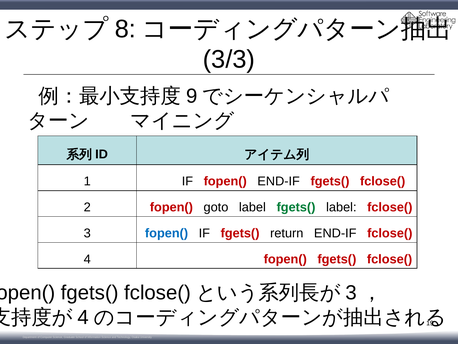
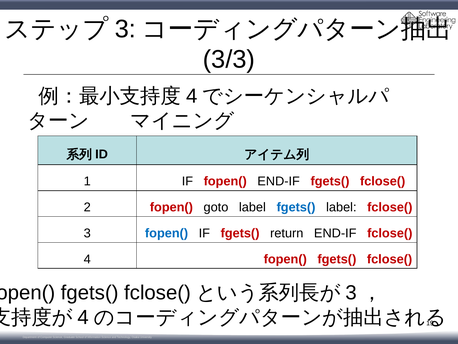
8 at (125, 29): 8 -> 3
9 at (192, 96): 9 -> 4
fgets( at (296, 207) colour: green -> blue
